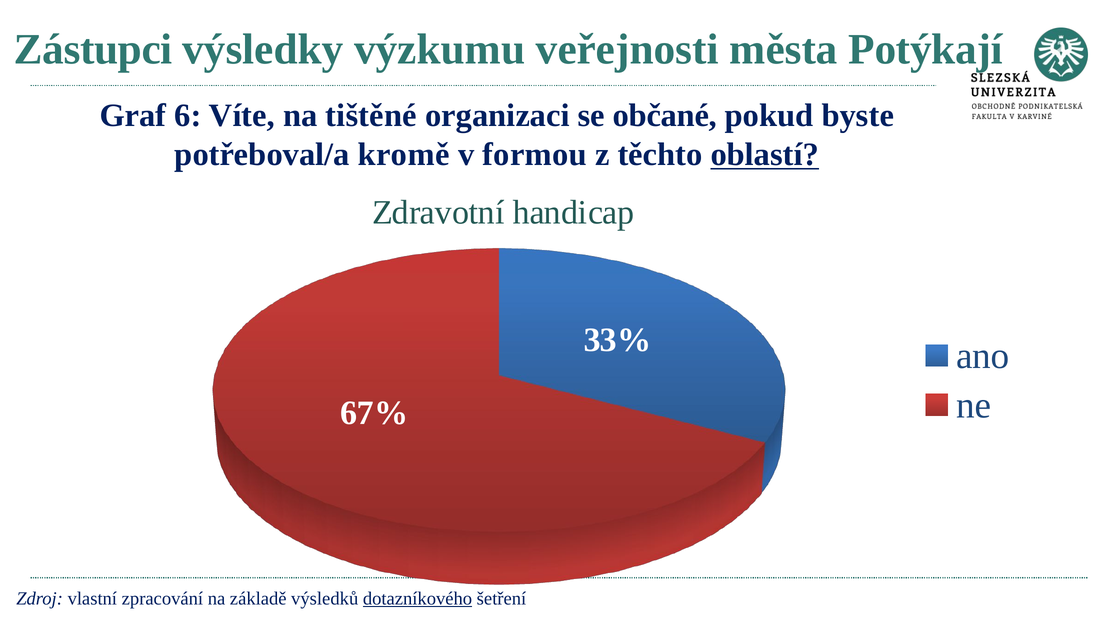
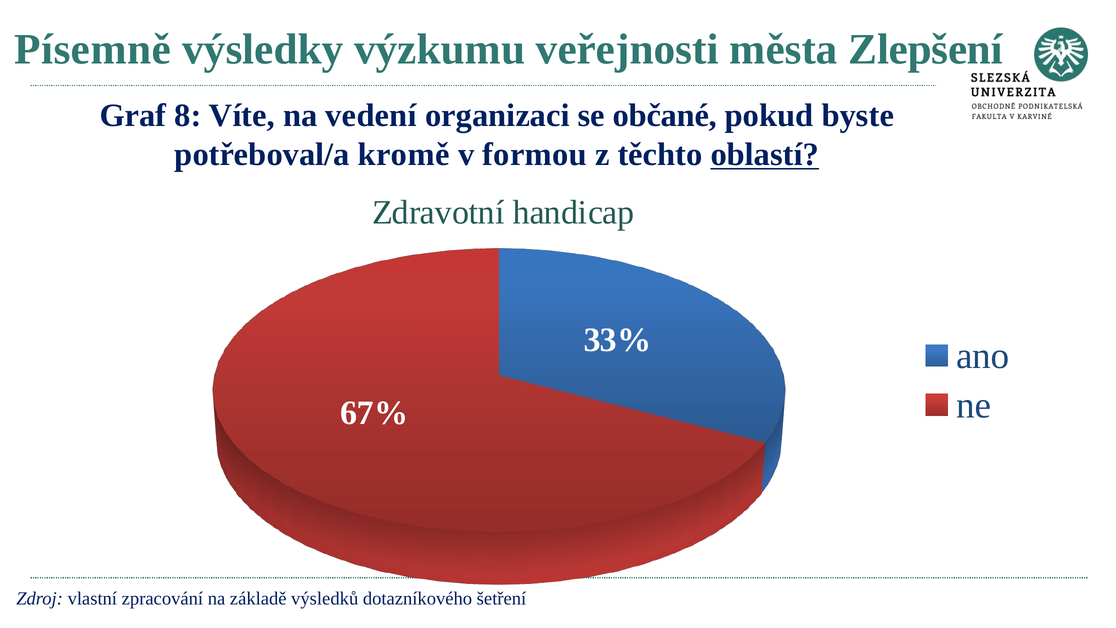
Zástupci: Zástupci -> Písemně
Potýkají: Potýkají -> Zlepšení
6: 6 -> 8
tištěné: tištěné -> vedení
dotazníkového underline: present -> none
